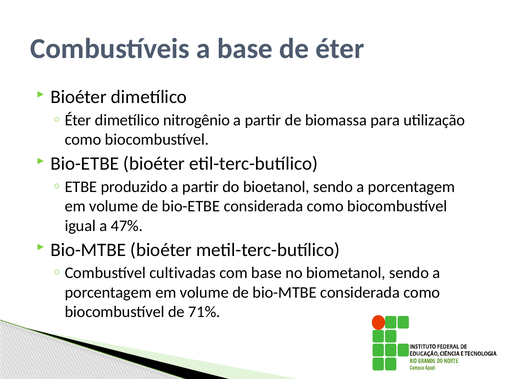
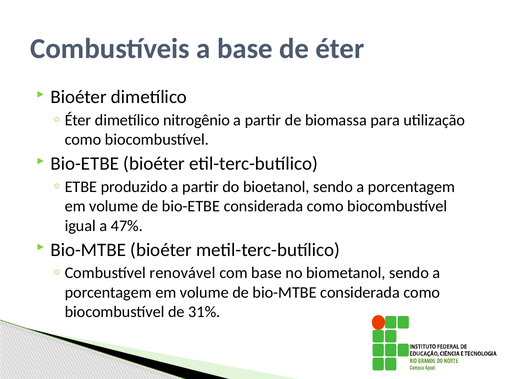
cultivadas: cultivadas -> renovável
71%: 71% -> 31%
